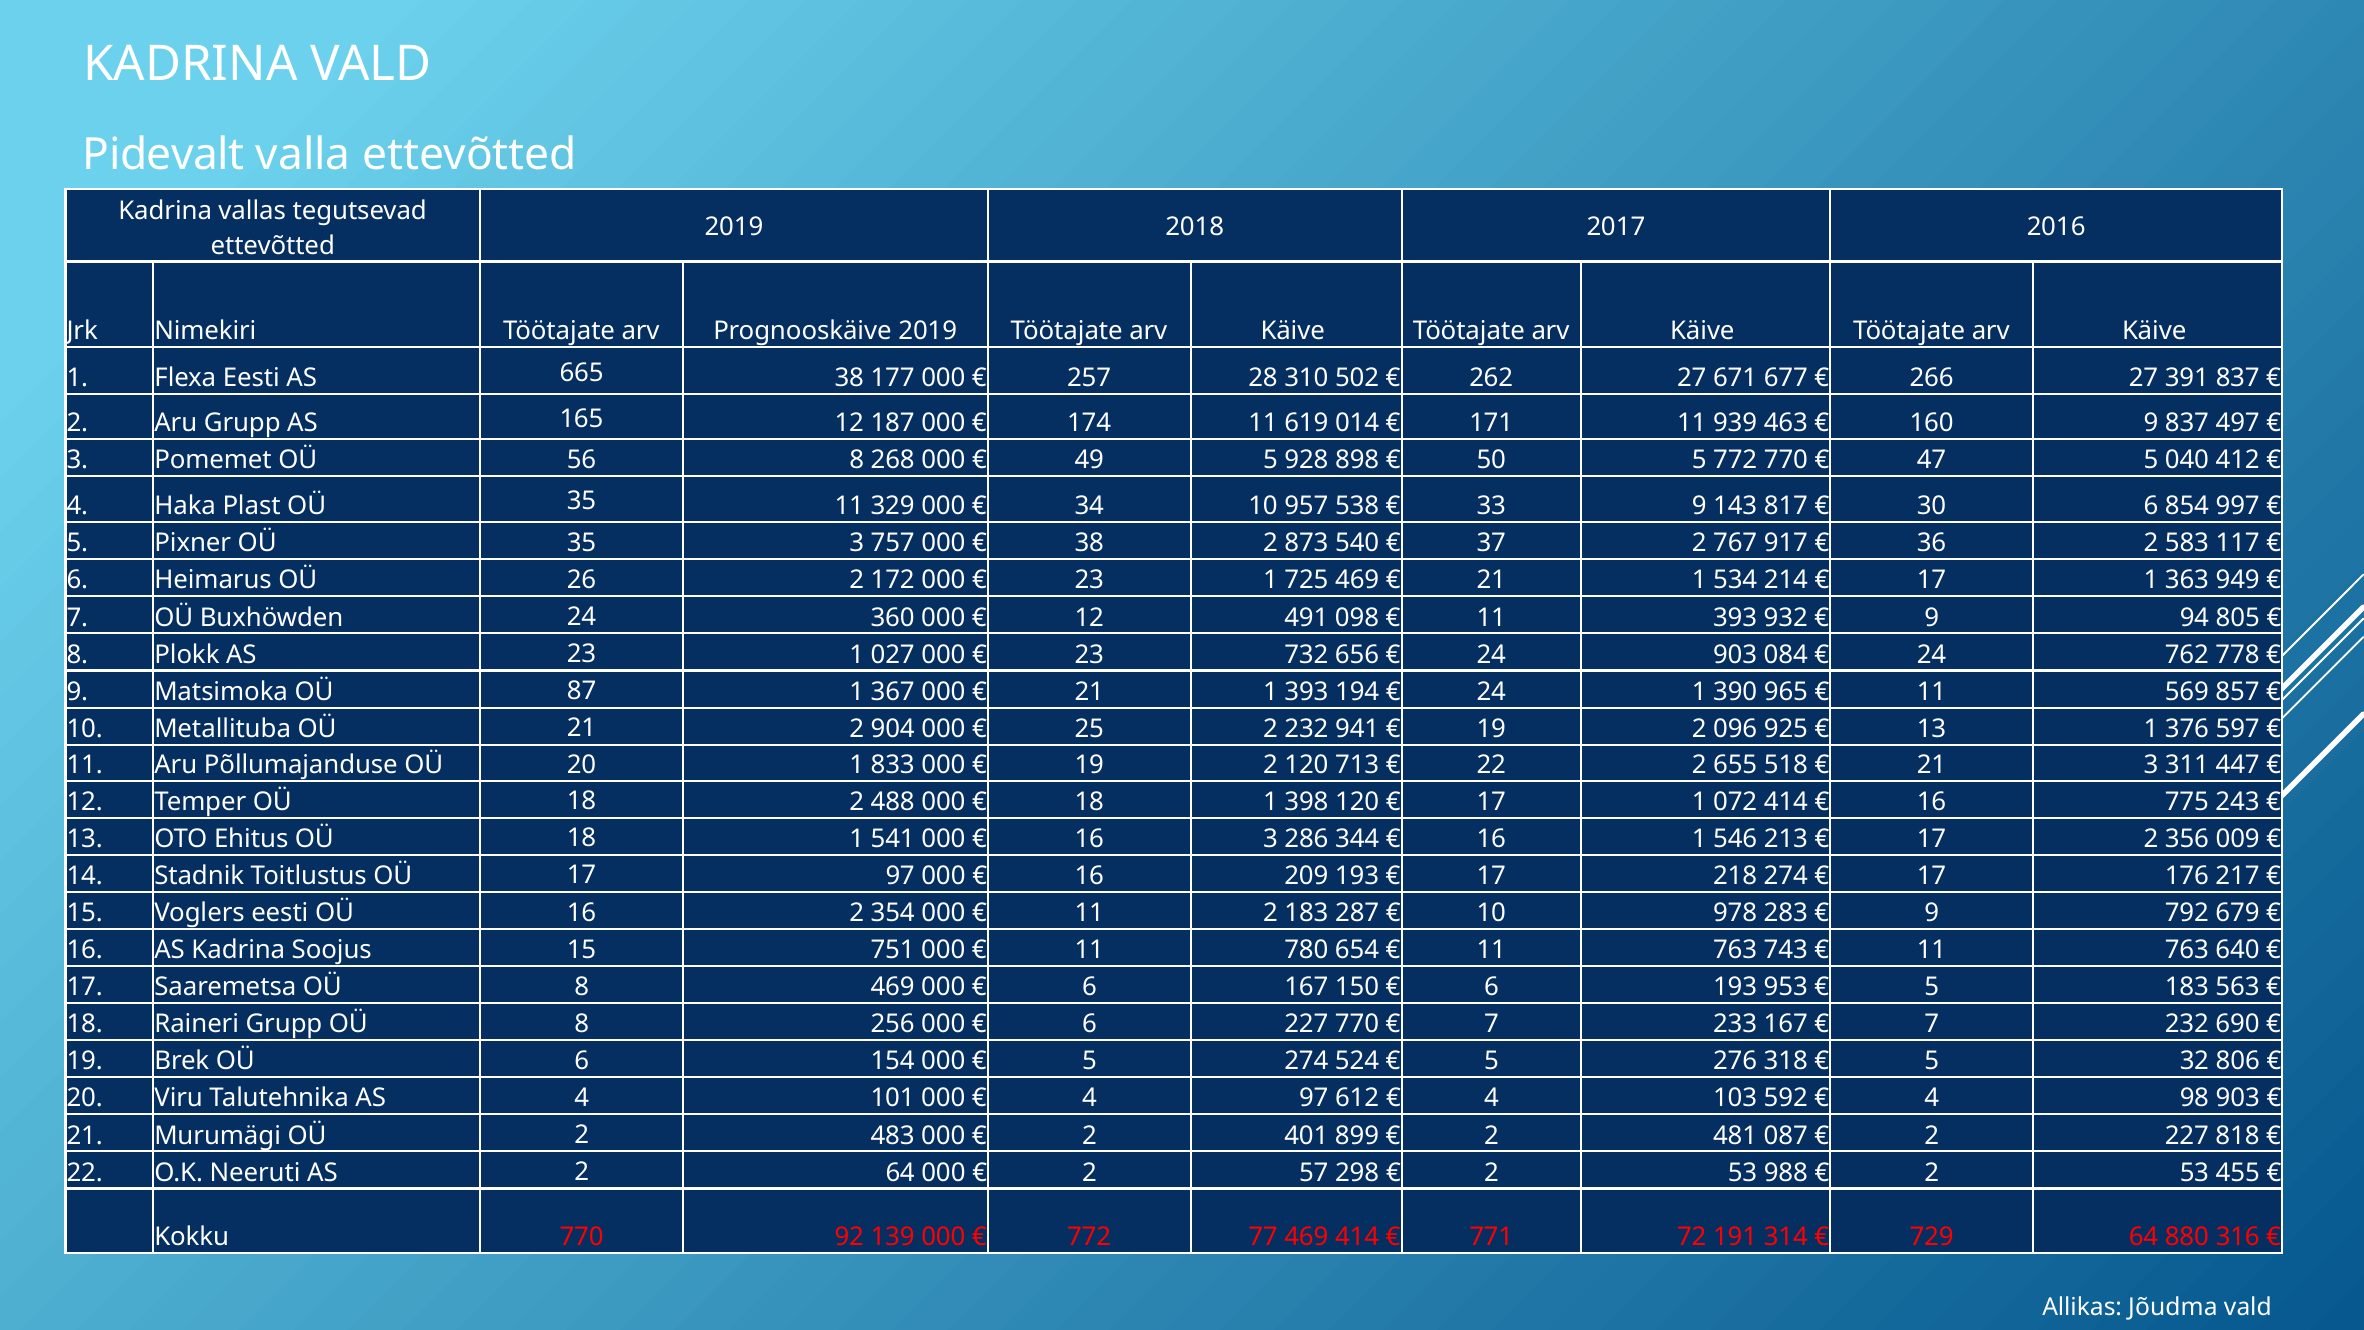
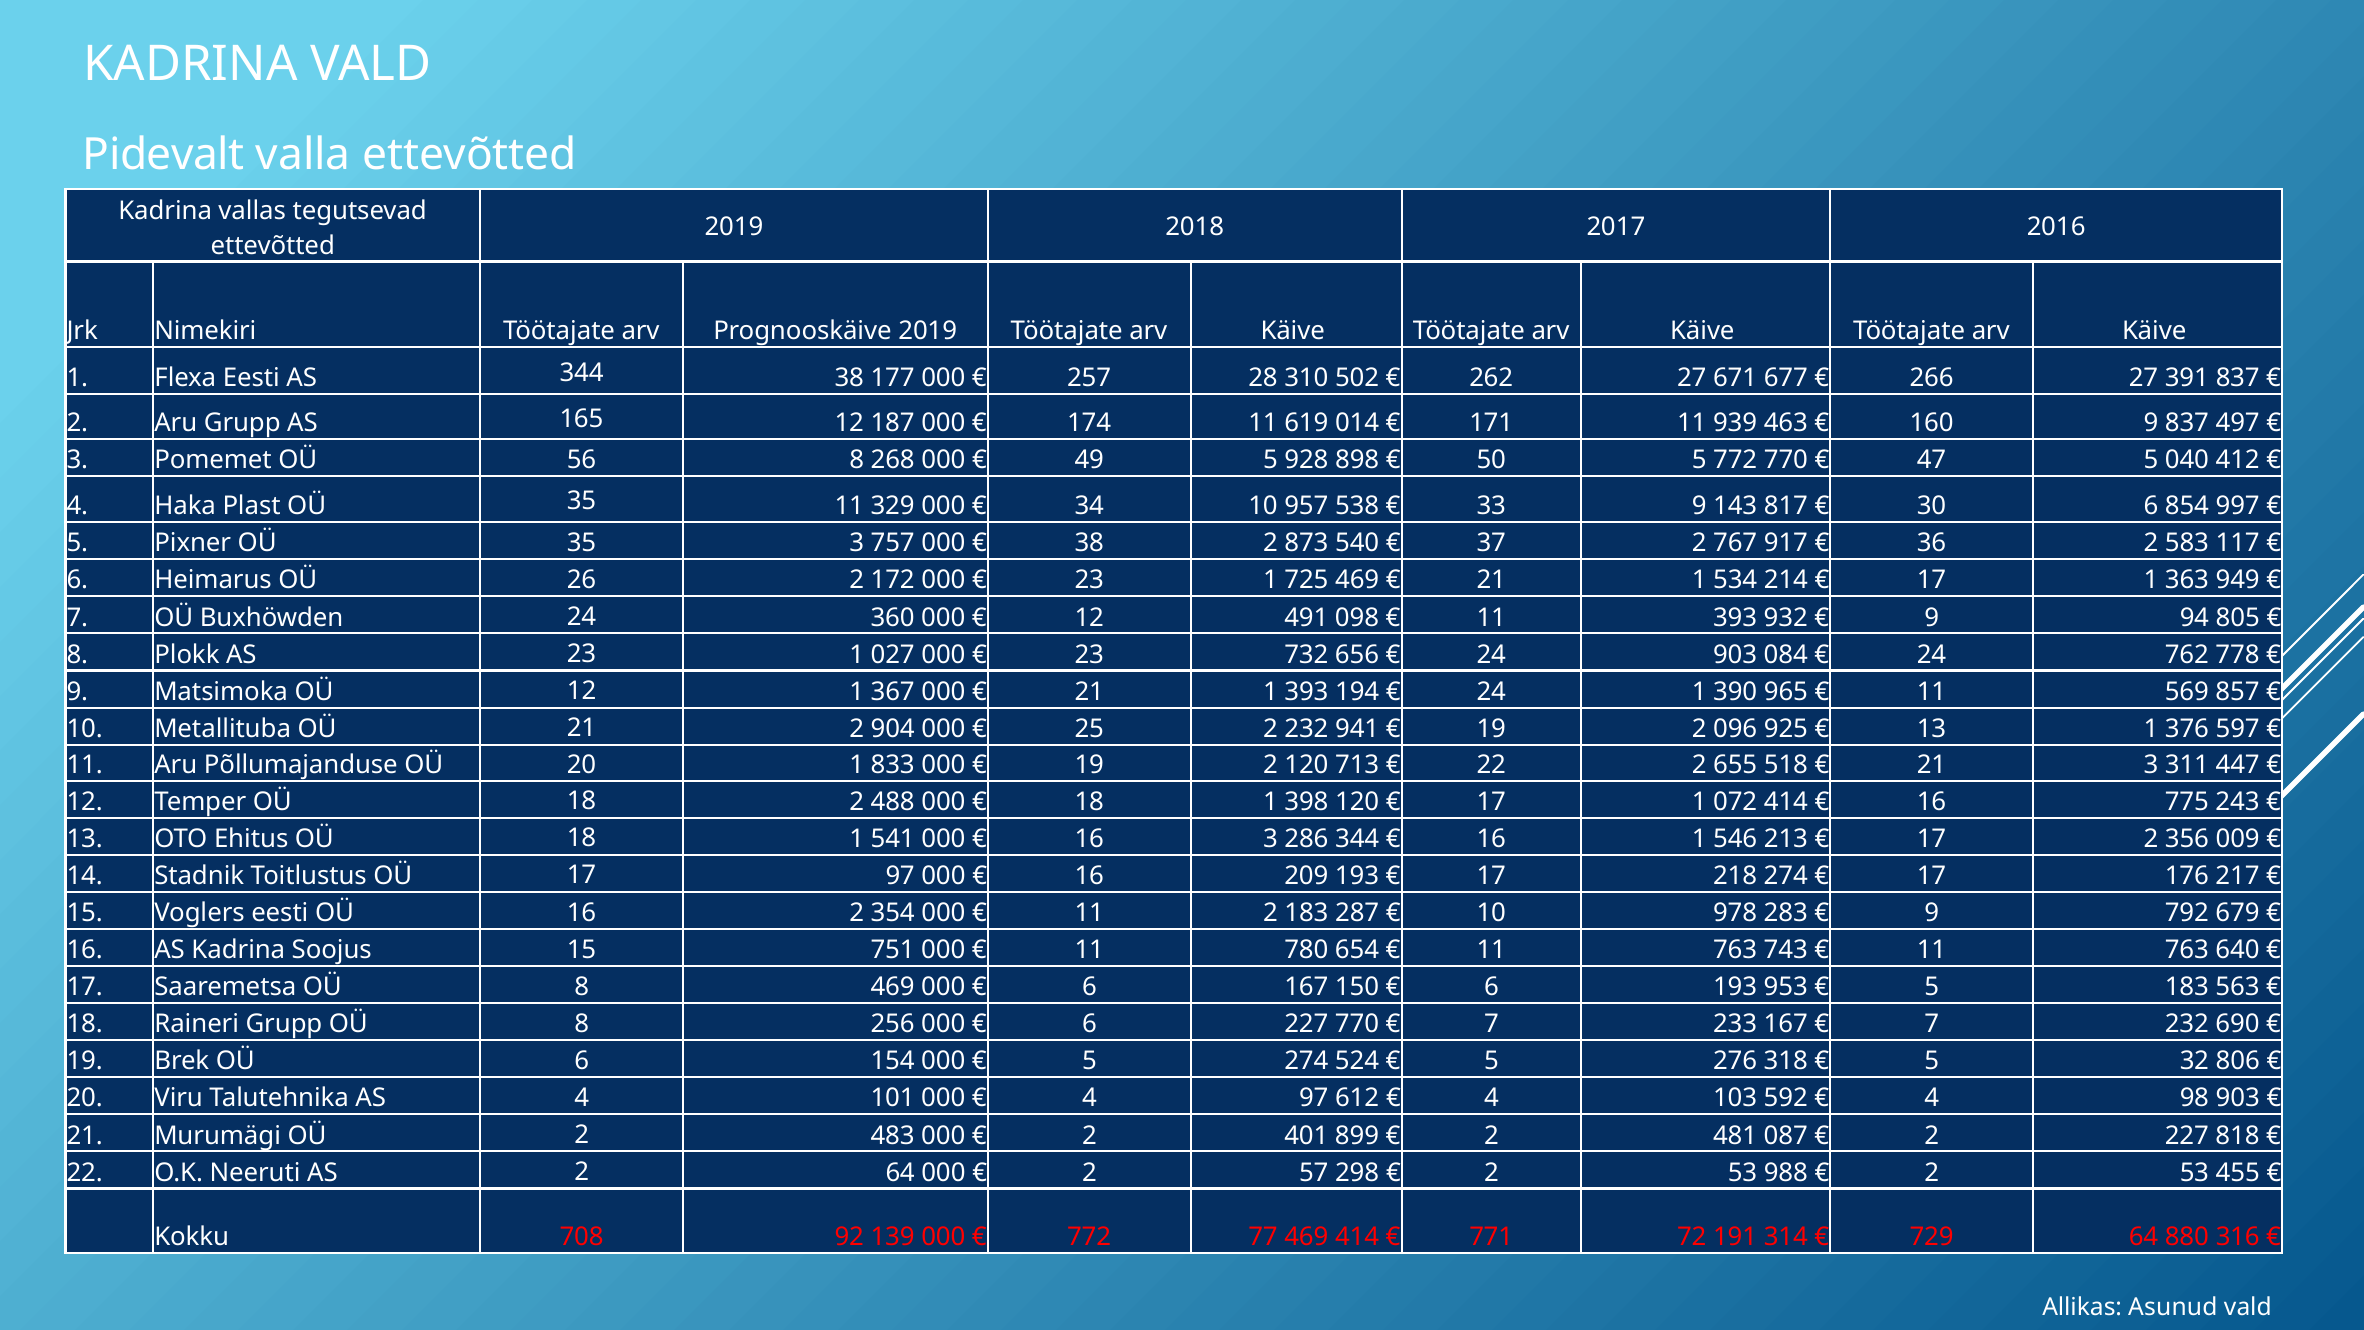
665 at (582, 373): 665 -> 344
87 at (582, 691): 87 -> 12
Kokku 770: 770 -> 708
Jõudma: Jõudma -> Asunud
